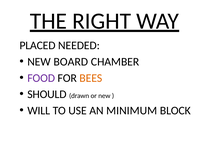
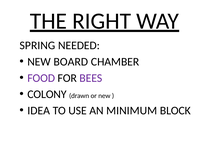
PLACED: PLACED -> SPRING
BEES colour: orange -> purple
SHOULD: SHOULD -> COLONY
WILL: WILL -> IDEA
